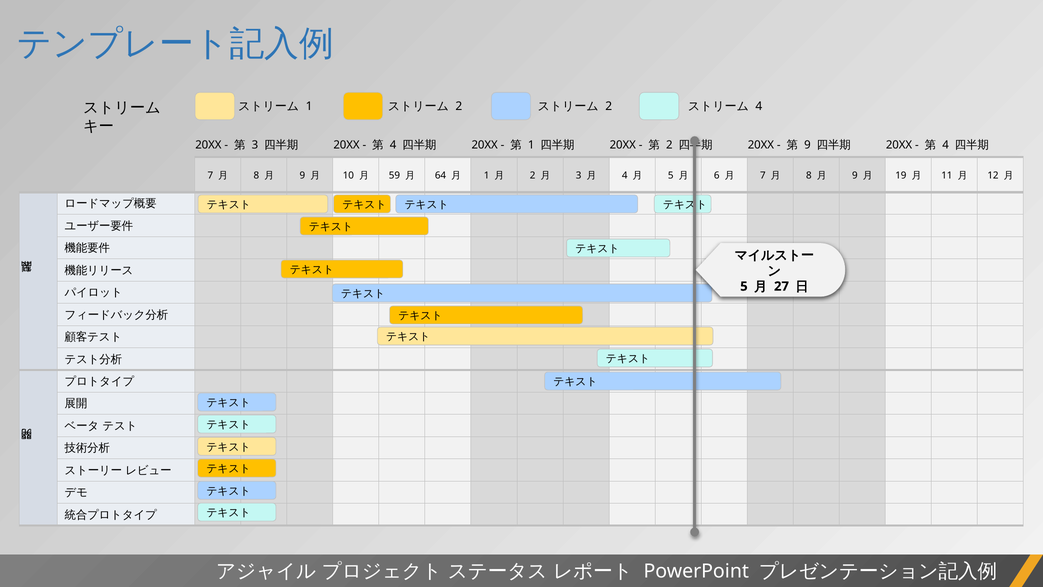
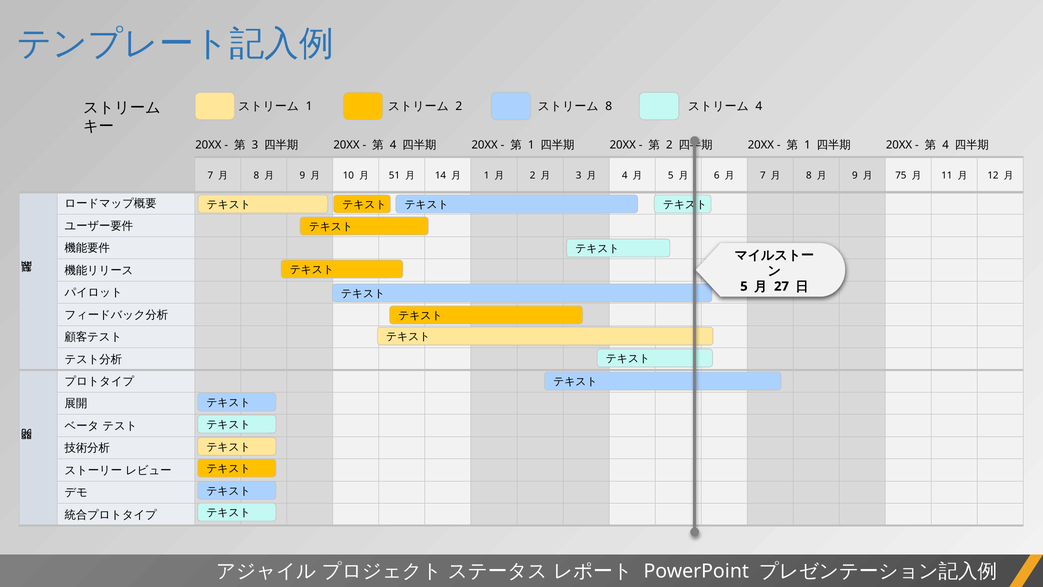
2 at (609, 106): 2 -> 8
9 at (807, 145): 9 -> 1
59: 59 -> 51
64: 64 -> 14
19: 19 -> 75
